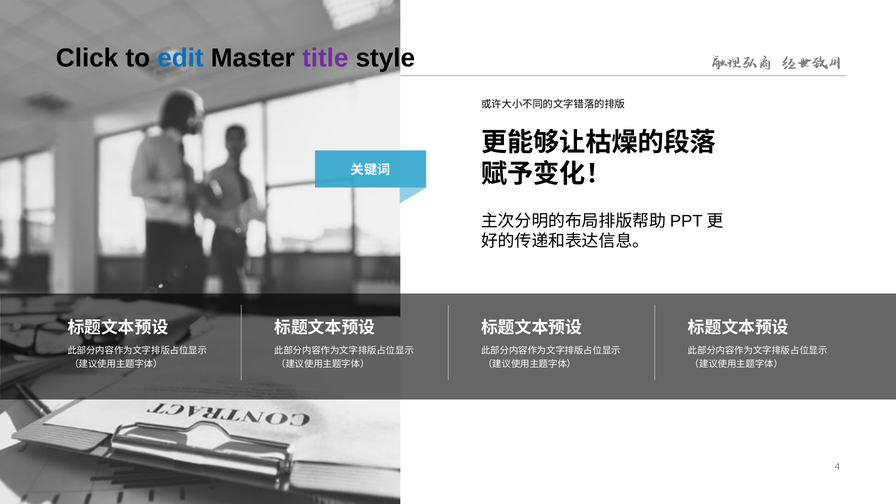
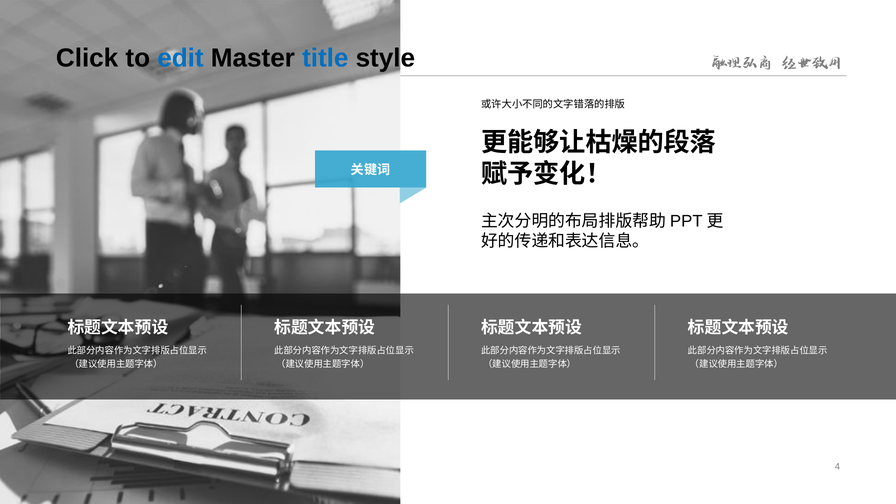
title colour: purple -> blue
